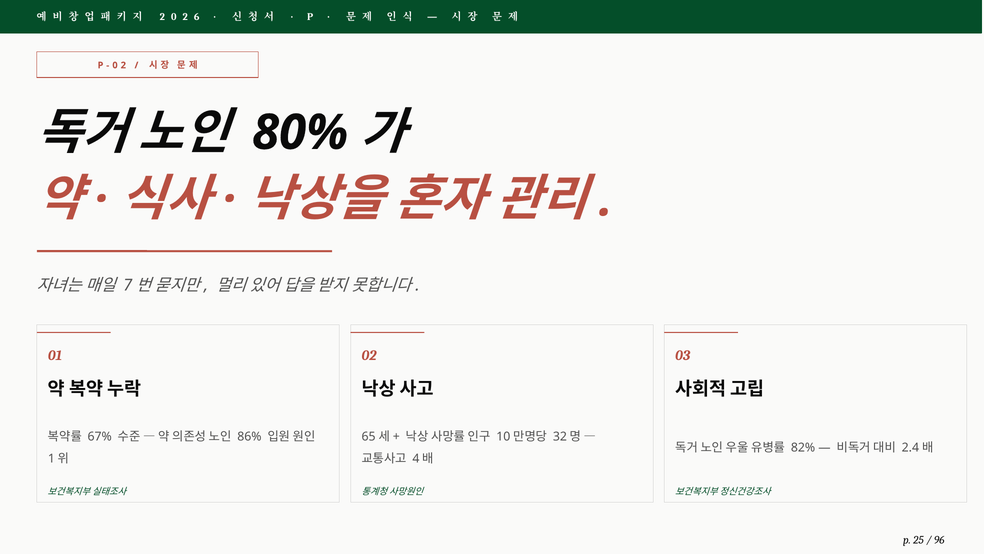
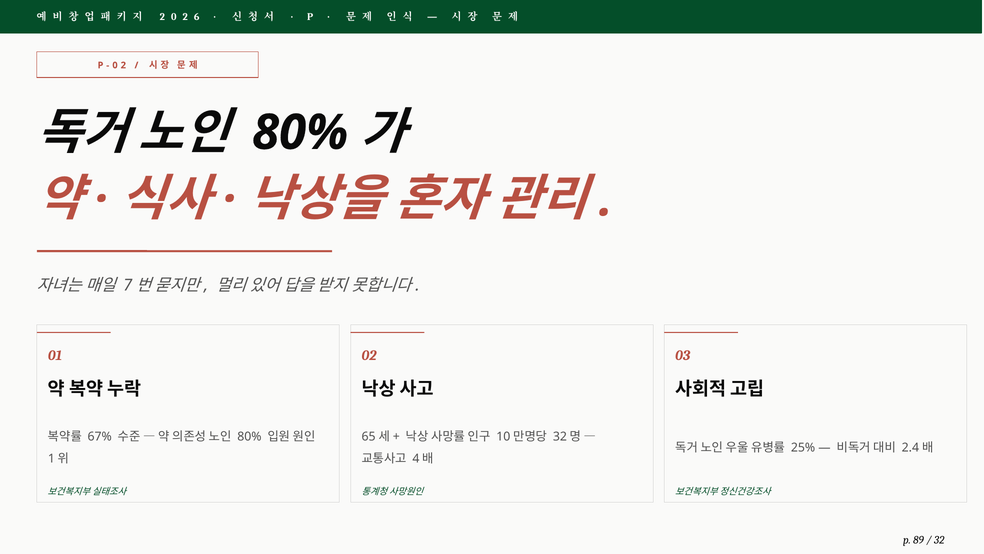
86% at (249, 436): 86% -> 80%
82%: 82% -> 25%
25: 25 -> 89
96: 96 -> 32
